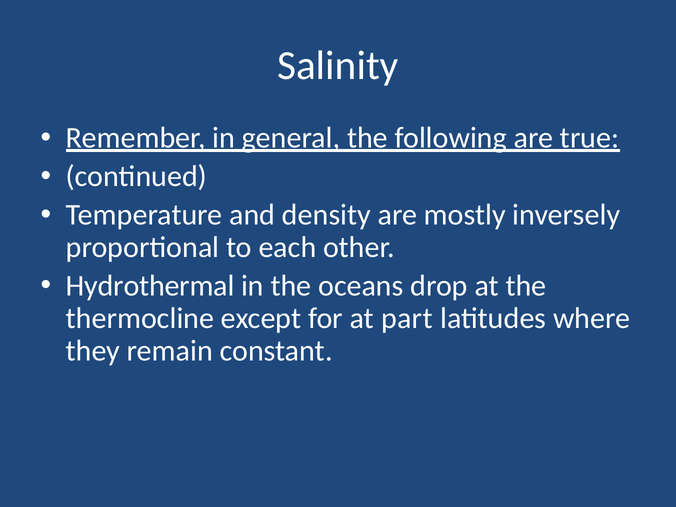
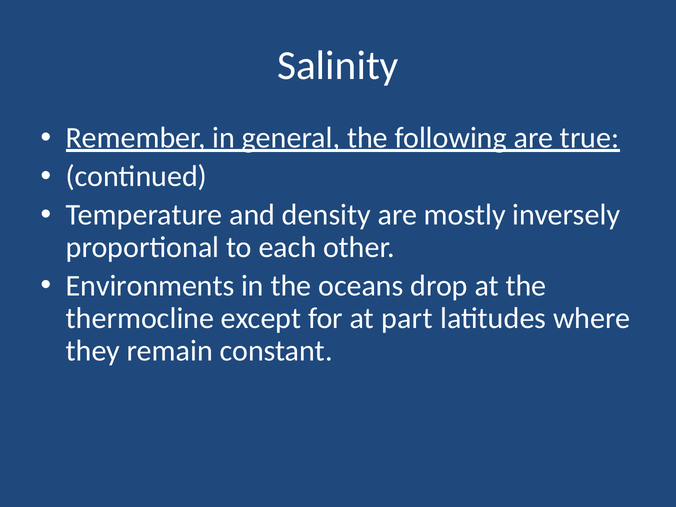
Hydrothermal: Hydrothermal -> Environments
